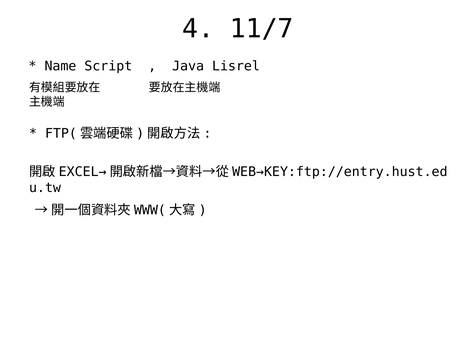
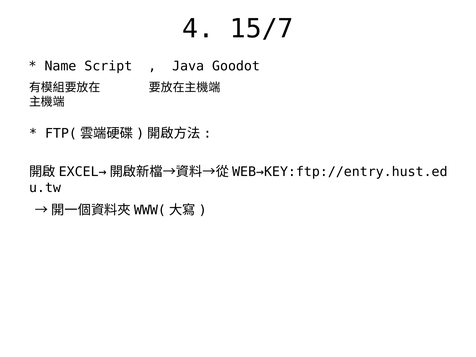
11/7: 11/7 -> 15/7
Lisrel: Lisrel -> Goodot
